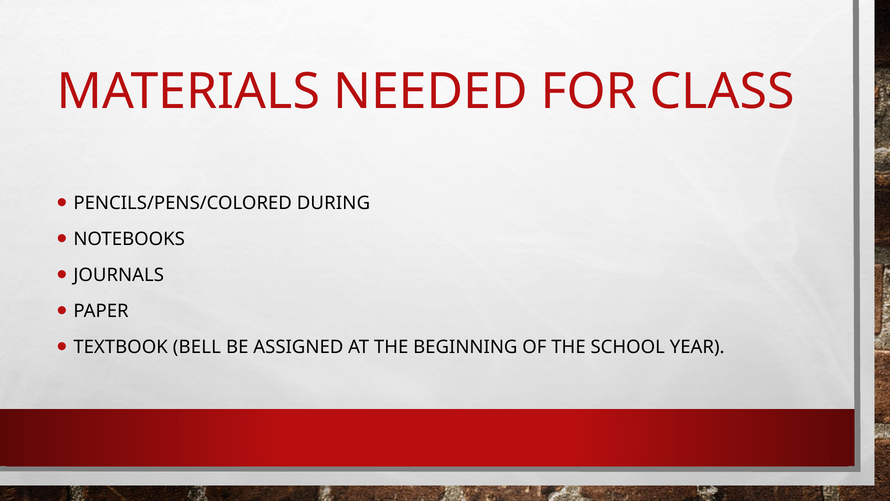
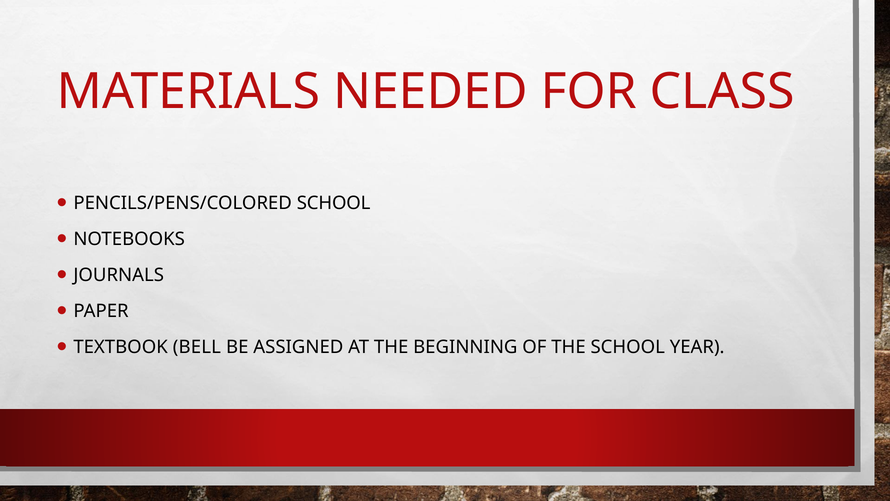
PENCILS/PENS/COLORED DURING: DURING -> SCHOOL
